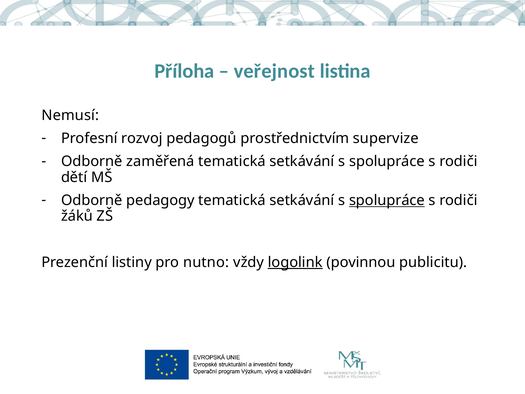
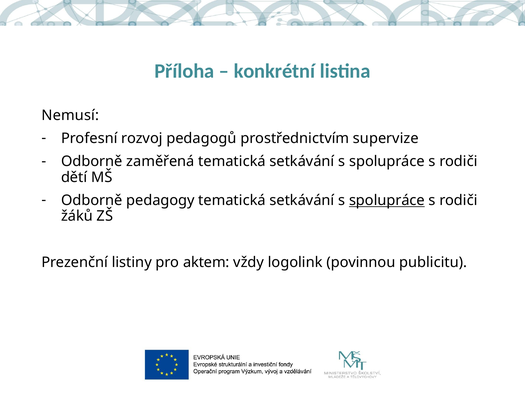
veřejnost: veřejnost -> konkrétní
nutno: nutno -> aktem
logolink underline: present -> none
